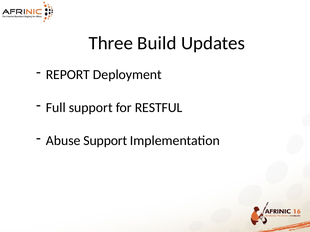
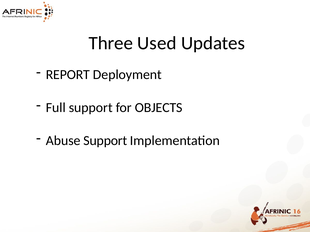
Build: Build -> Used
RESTFUL: RESTFUL -> OBJECTS
